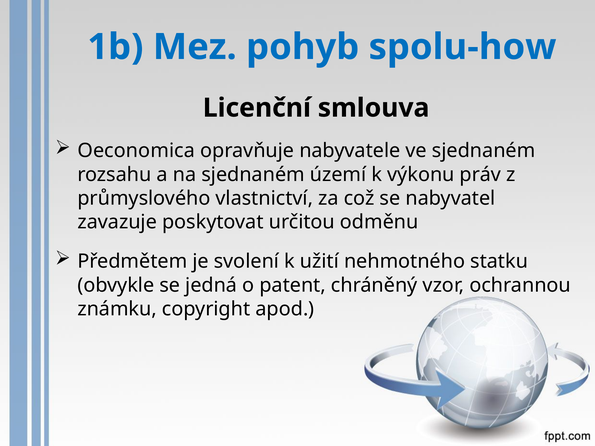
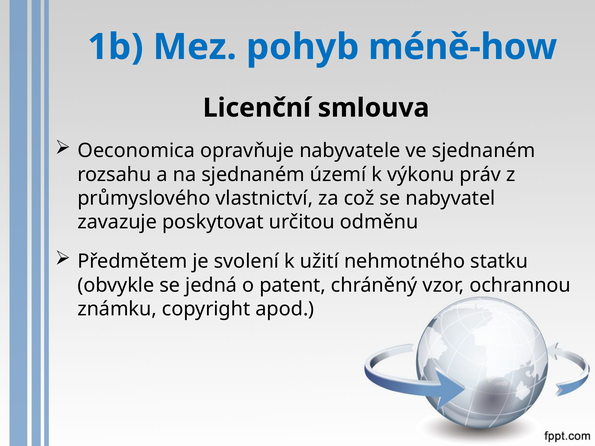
spolu-how: spolu-how -> méně-how
